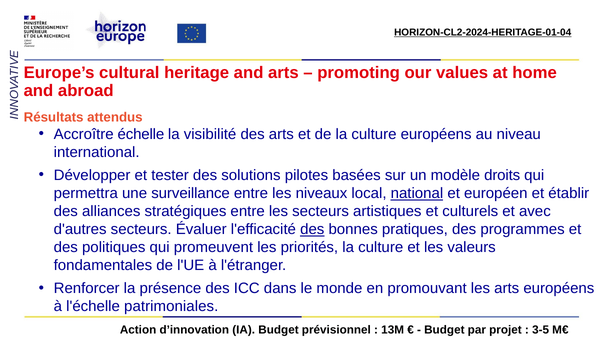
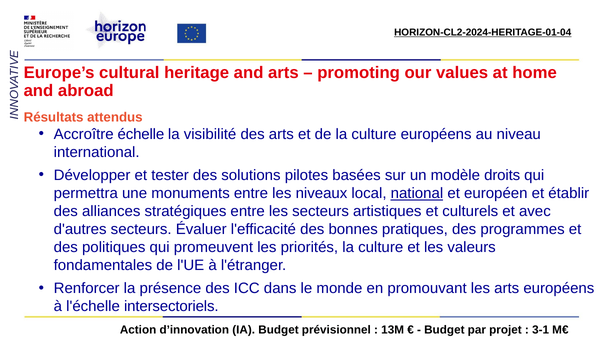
surveillance: surveillance -> monuments
des at (312, 229) underline: present -> none
patrimoniales: patrimoniales -> intersectoriels
3-5: 3-5 -> 3-1
